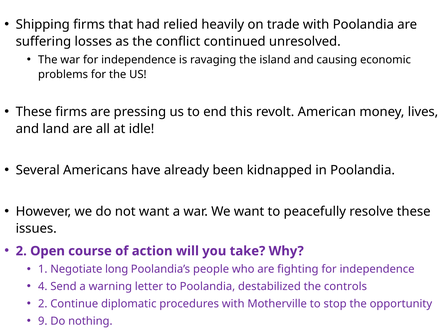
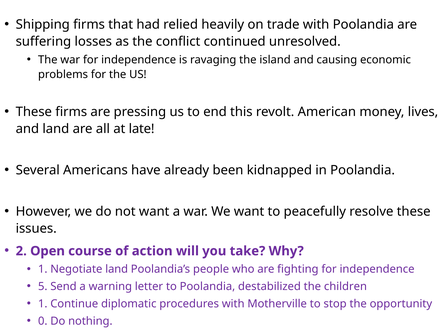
idle: idle -> late
Negotiate long: long -> land
4: 4 -> 5
controls: controls -> children
2 at (43, 304): 2 -> 1
9: 9 -> 0
